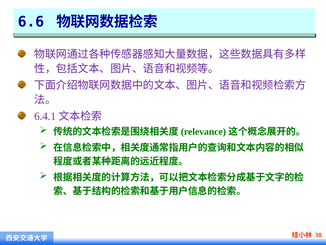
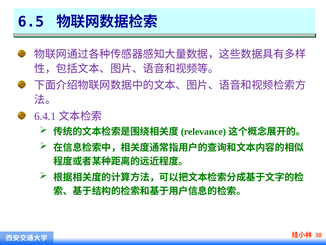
6.6: 6.6 -> 6.5
